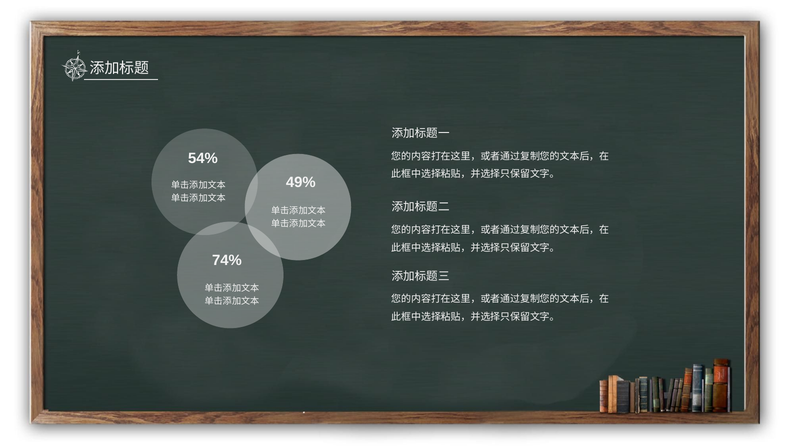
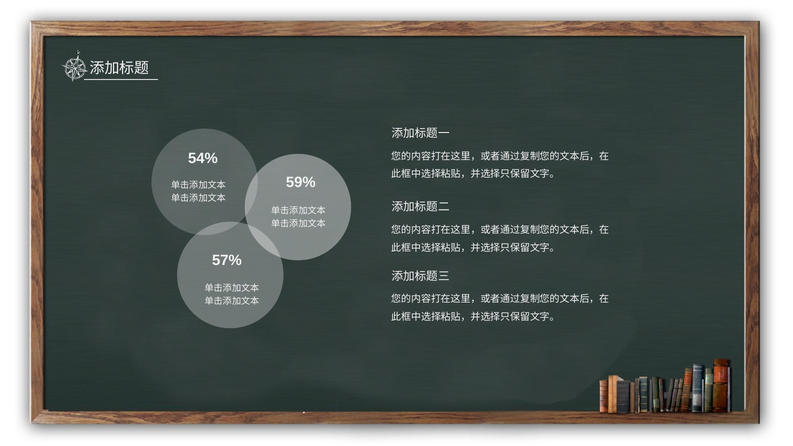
49%: 49% -> 59%
74%: 74% -> 57%
